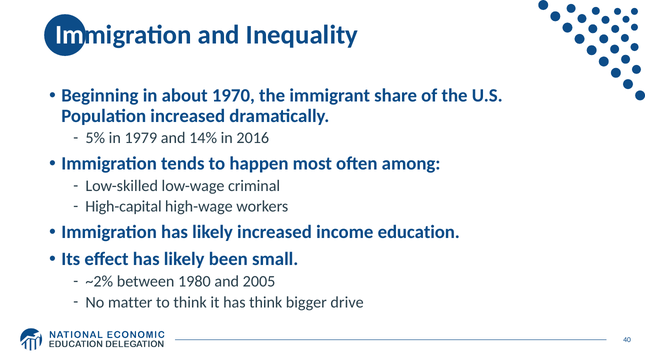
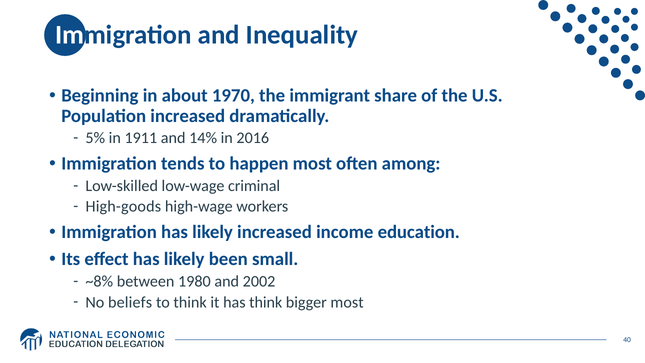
1979: 1979 -> 1911
High-capital: High-capital -> High-goods
~2%: ~2% -> ~8%
2005: 2005 -> 2002
matter: matter -> beliefs
bigger drive: drive -> most
